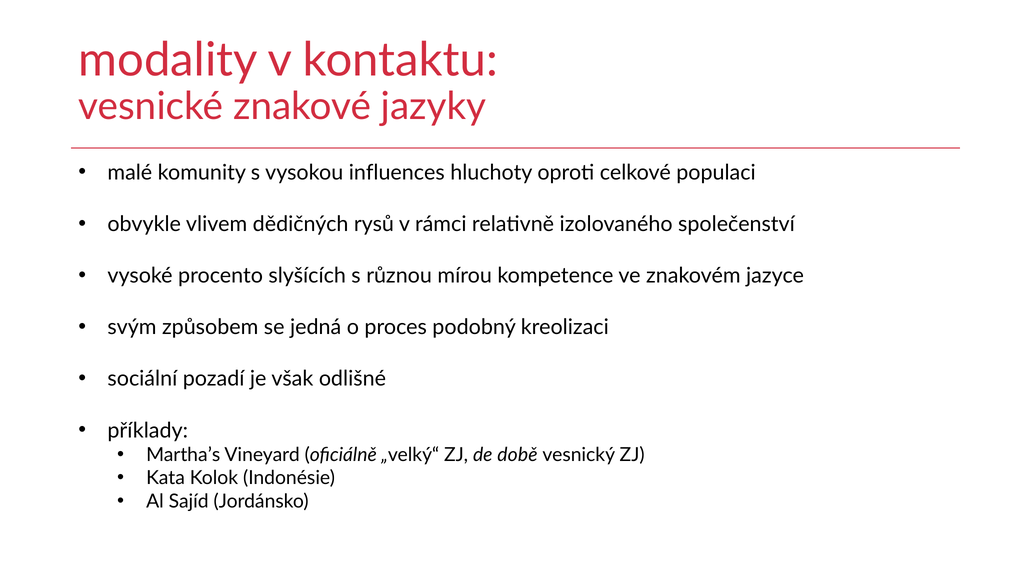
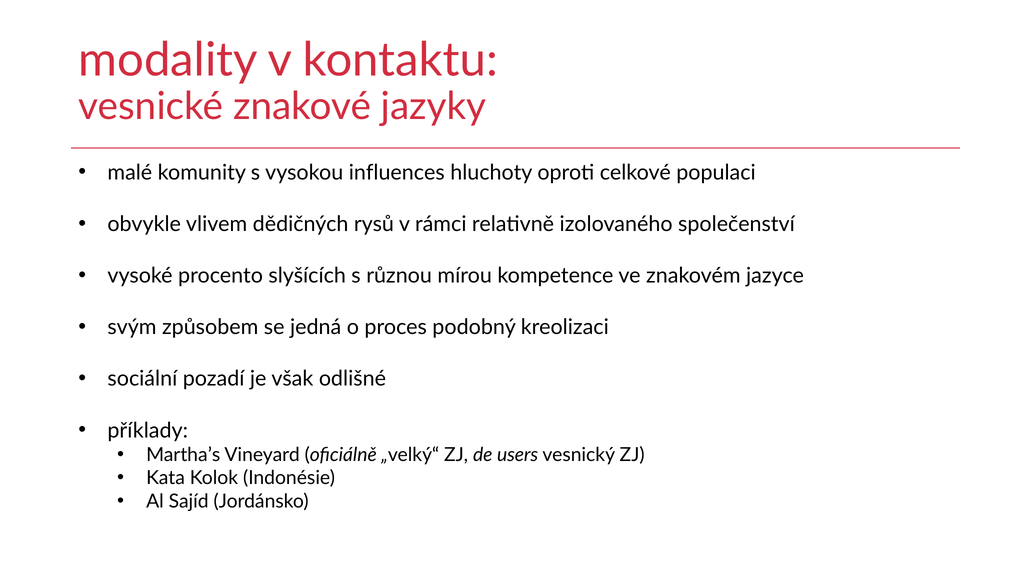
době: době -> users
